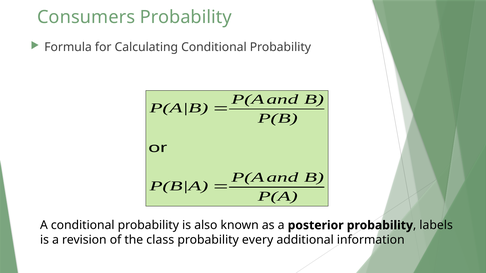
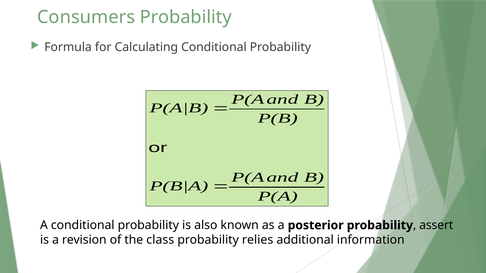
labels: labels -> assert
every: every -> relies
